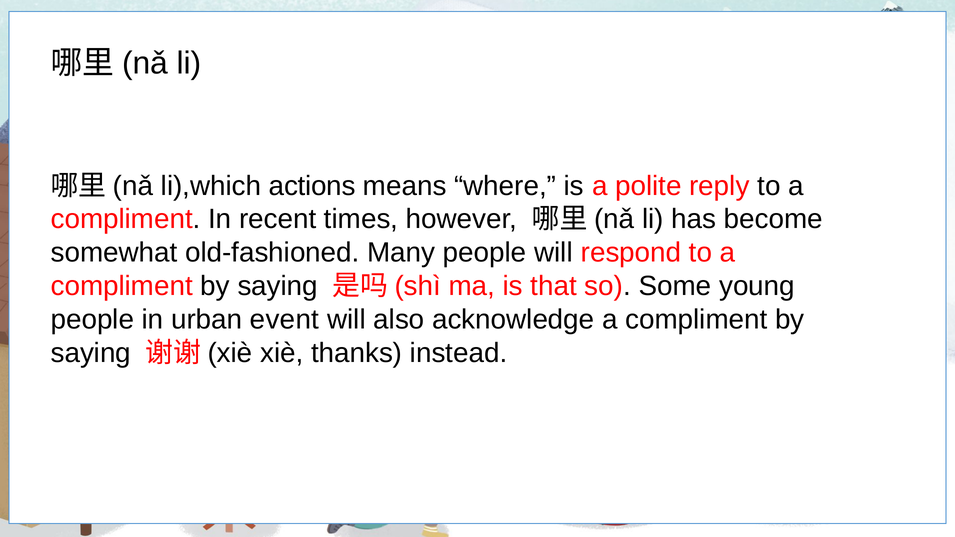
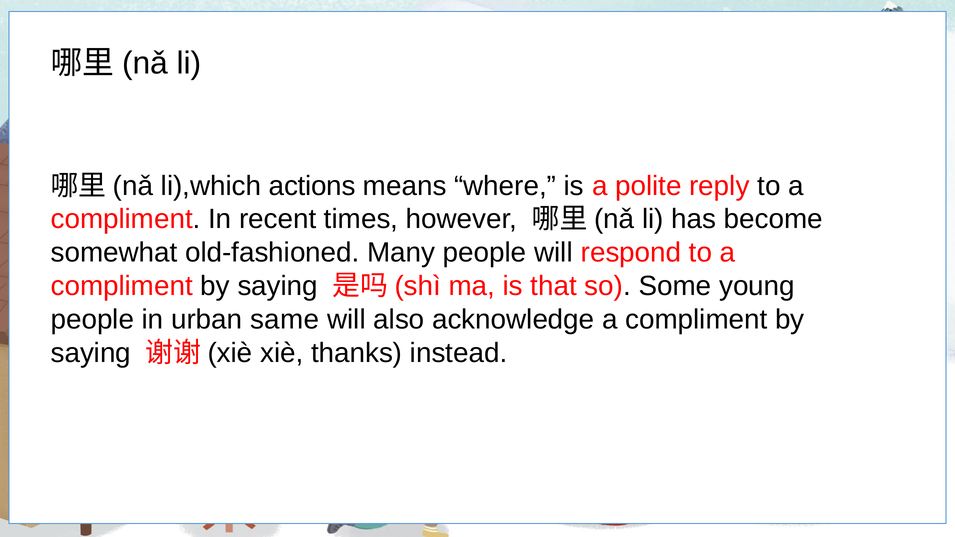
event: event -> same
